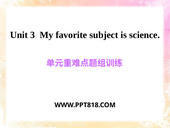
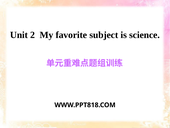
3: 3 -> 2
